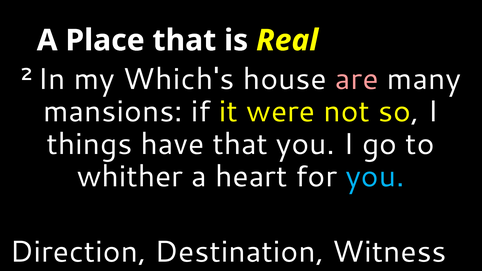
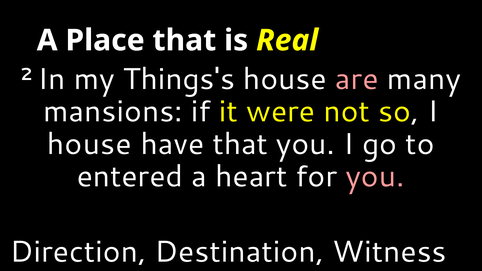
Which's: Which's -> Things's
things at (89, 144): things -> house
whither: whither -> entered
you at (375, 177) colour: light blue -> pink
